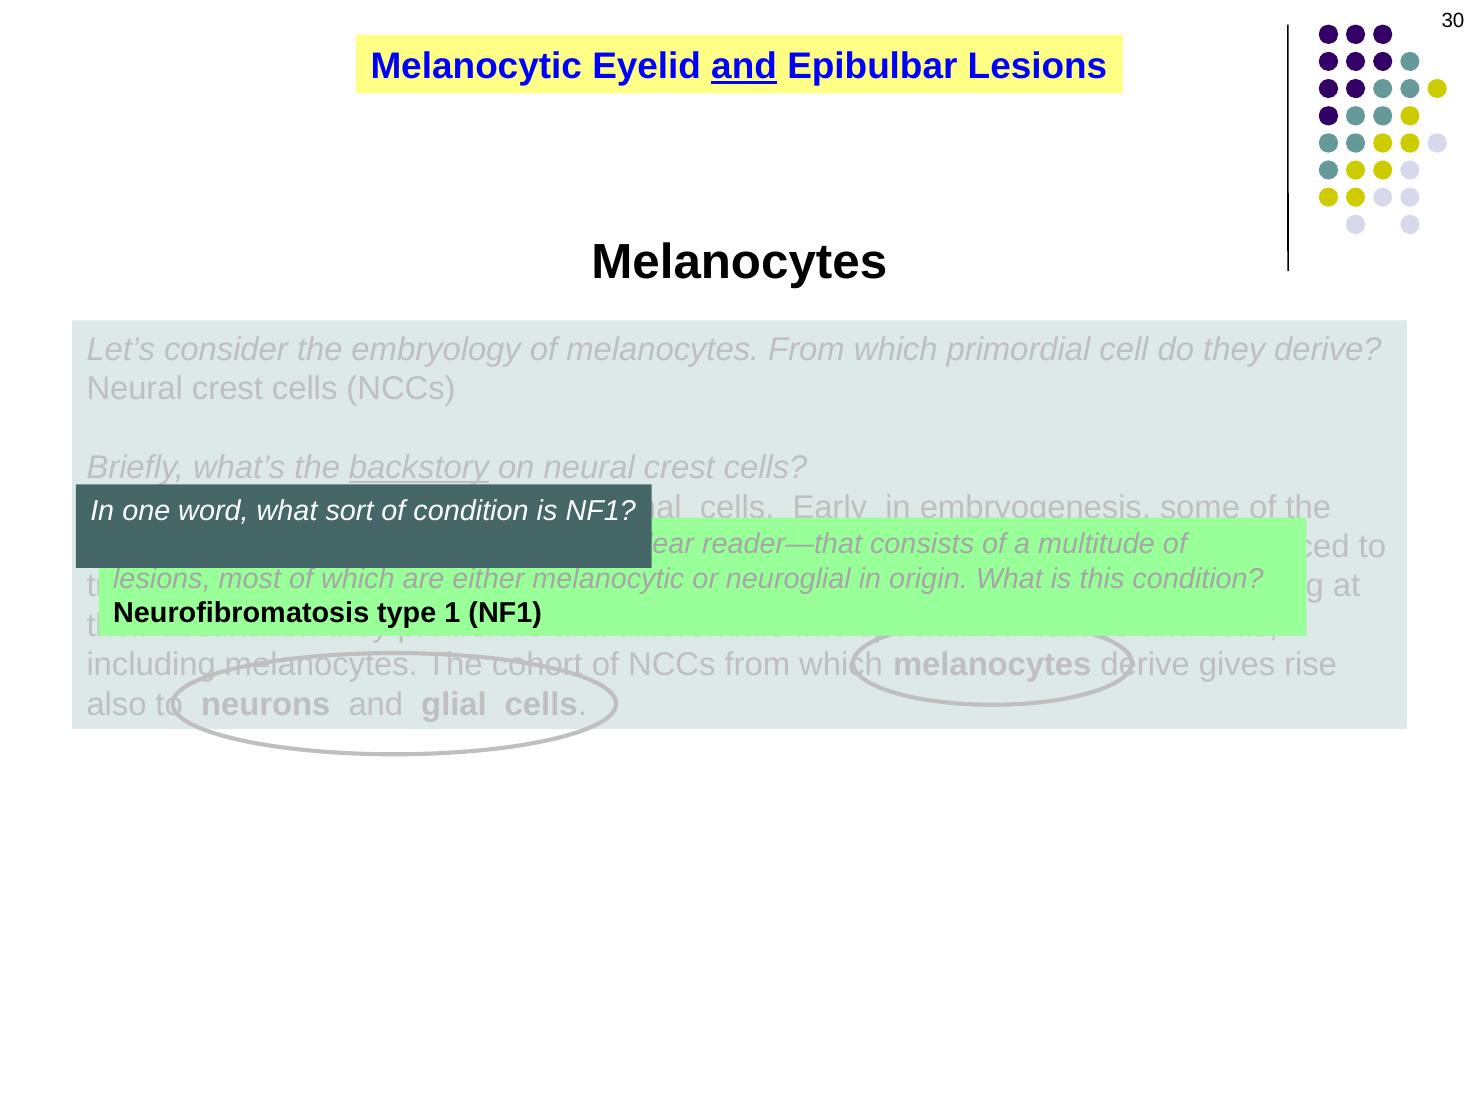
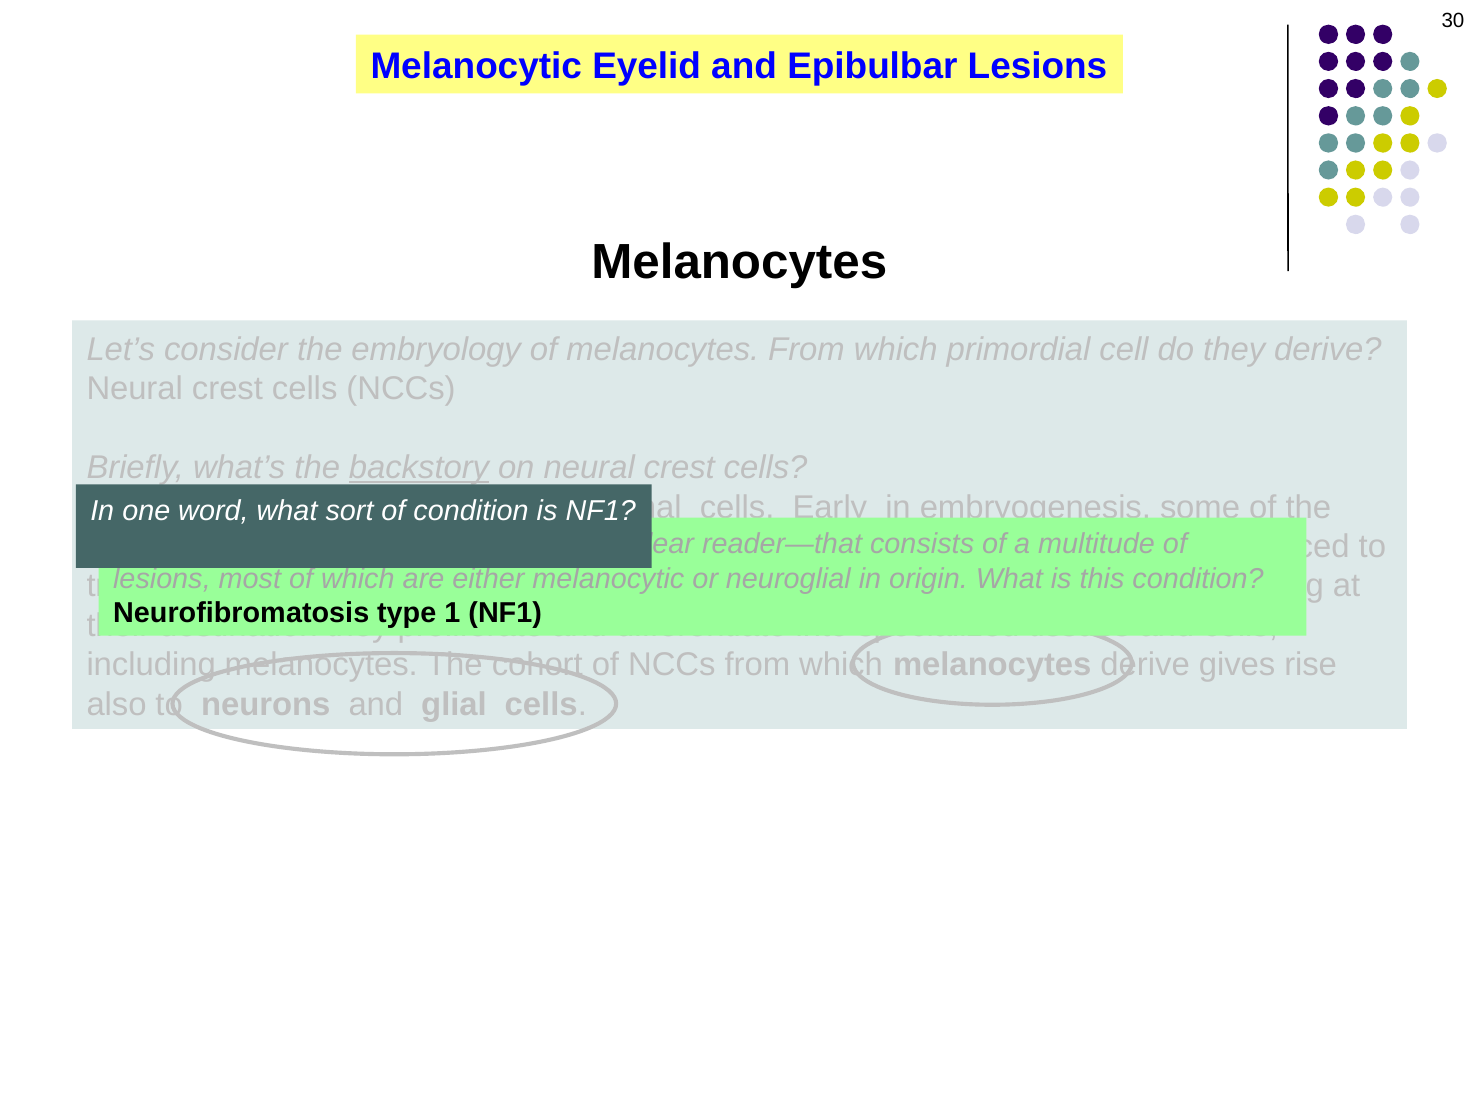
and at (744, 67) underline: present -> none
